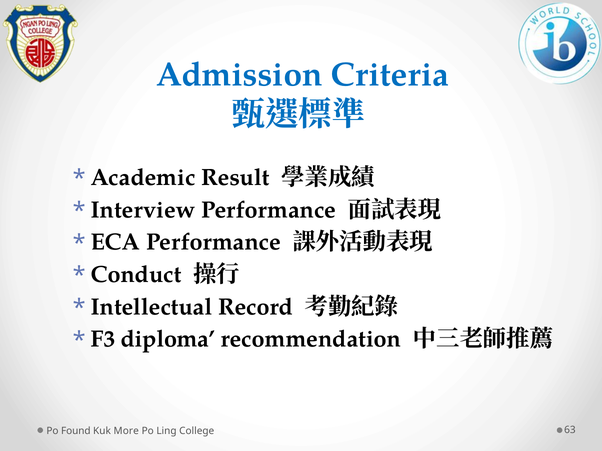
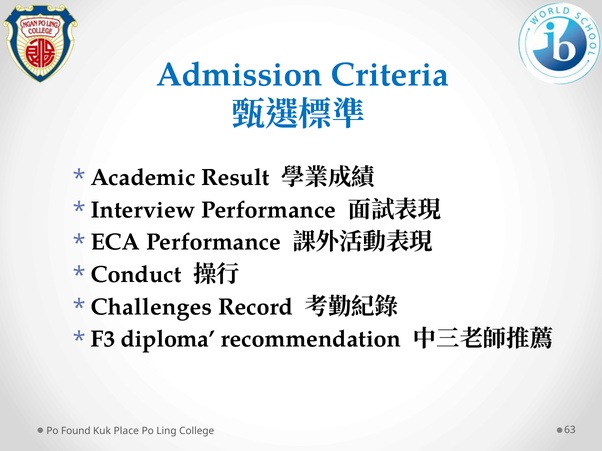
Intellectual: Intellectual -> Challenges
More: More -> Place
